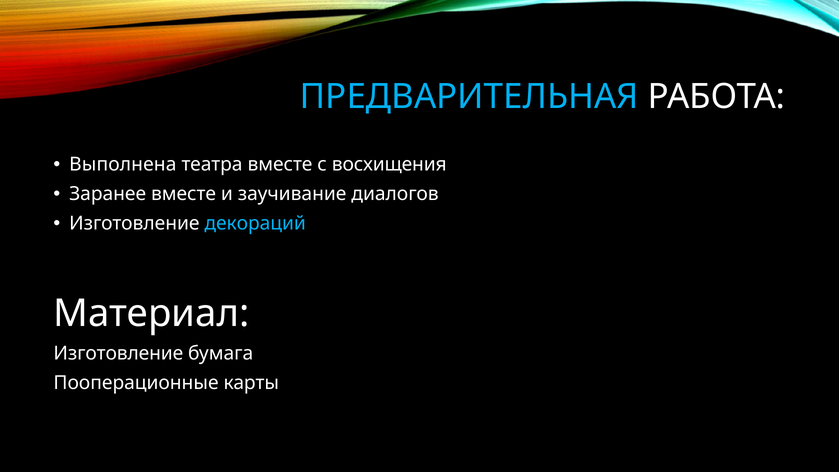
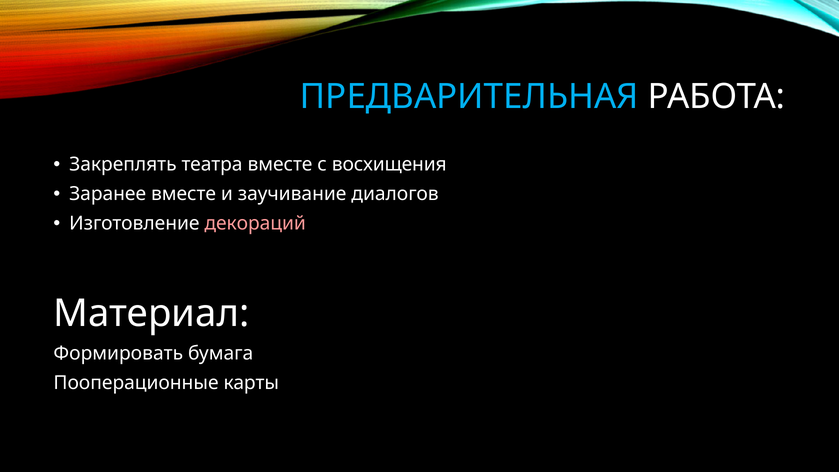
Выполнена: Выполнена -> Закреплять
декораций colour: light blue -> pink
Изготовление at (118, 354): Изготовление -> Формировать
